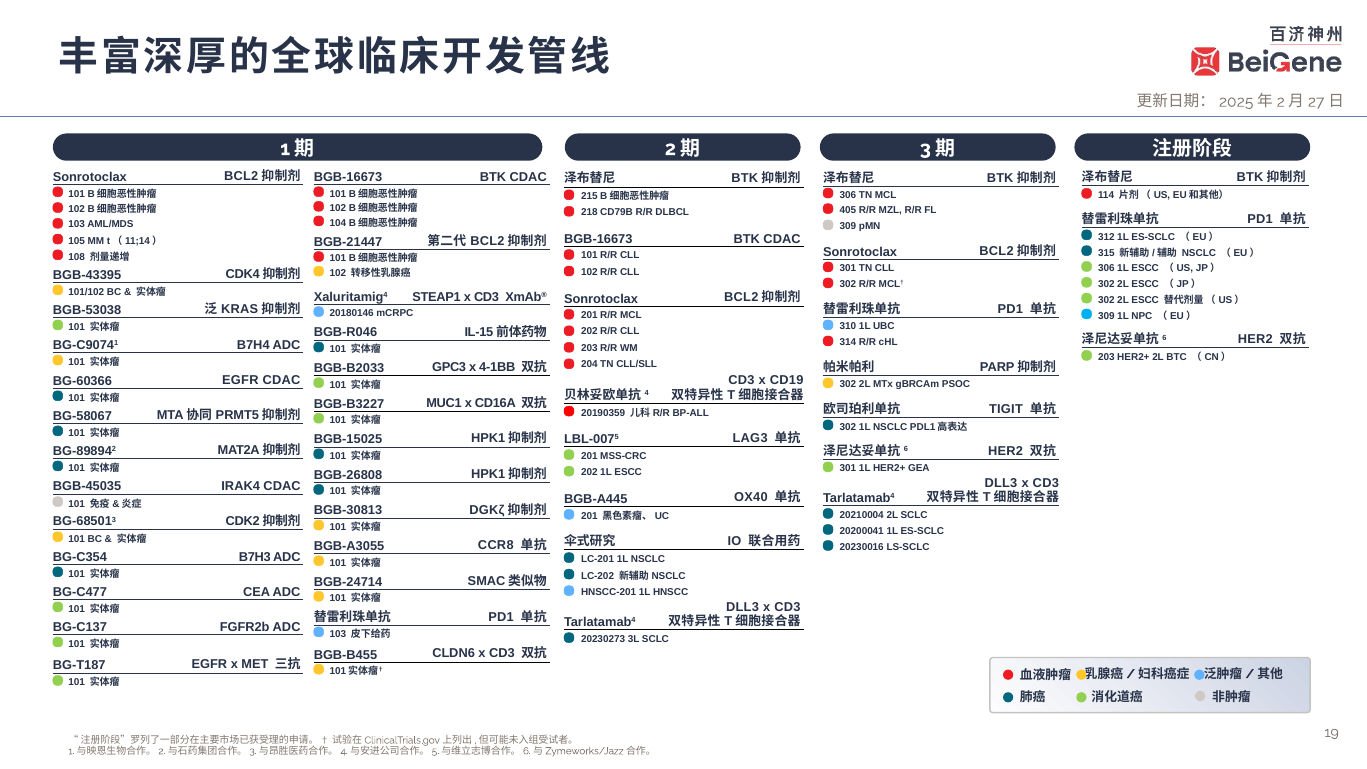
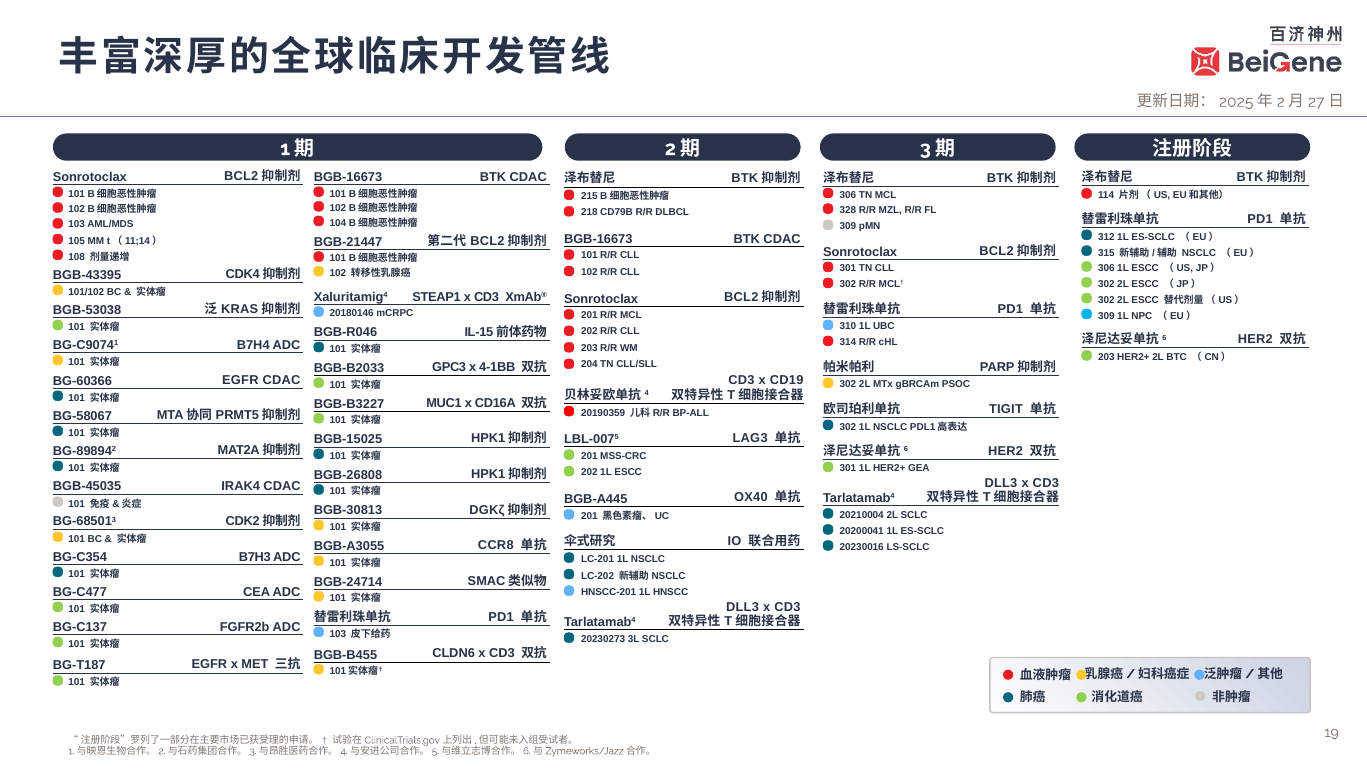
405: 405 -> 328
